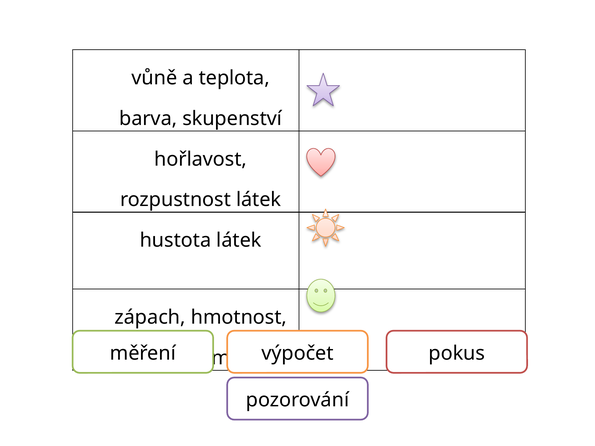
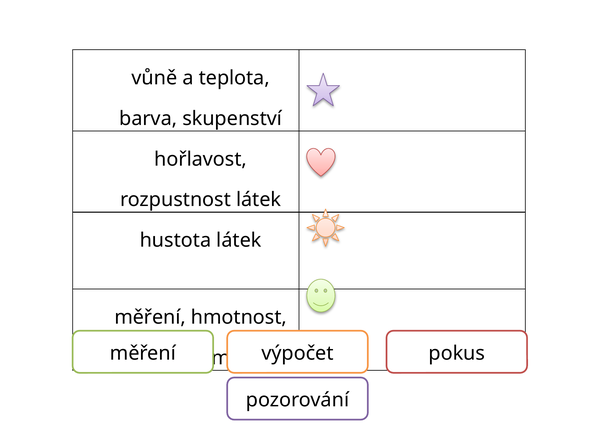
zápach at (150, 317): zápach -> měření
